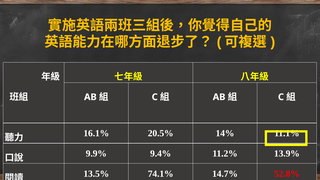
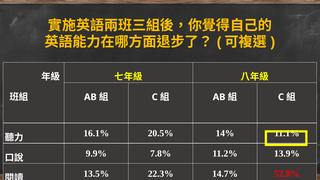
9.4%: 9.4% -> 7.8%
74.1%: 74.1% -> 22.3%
